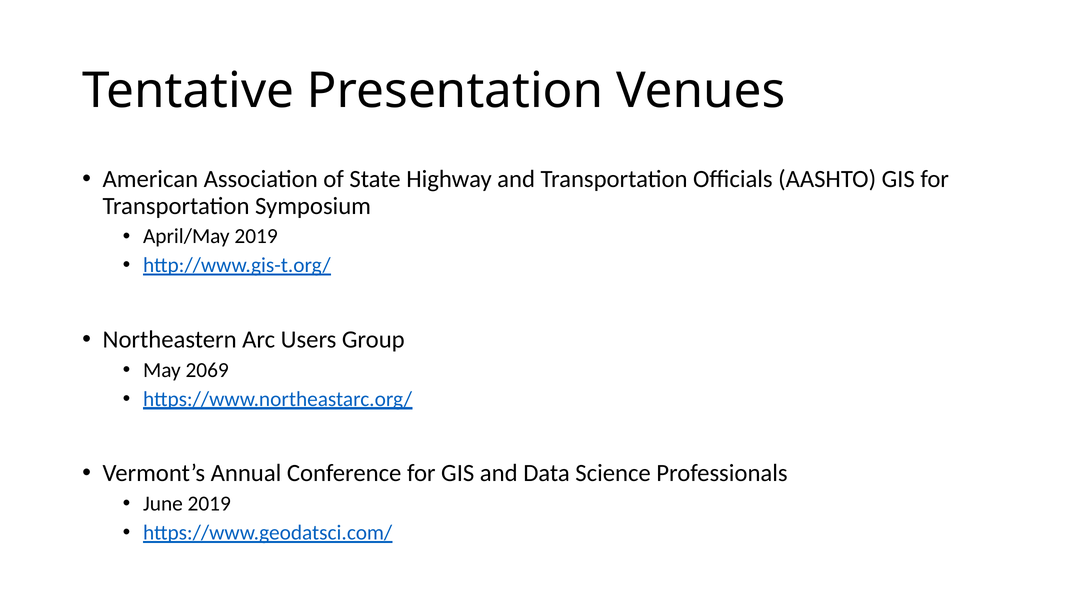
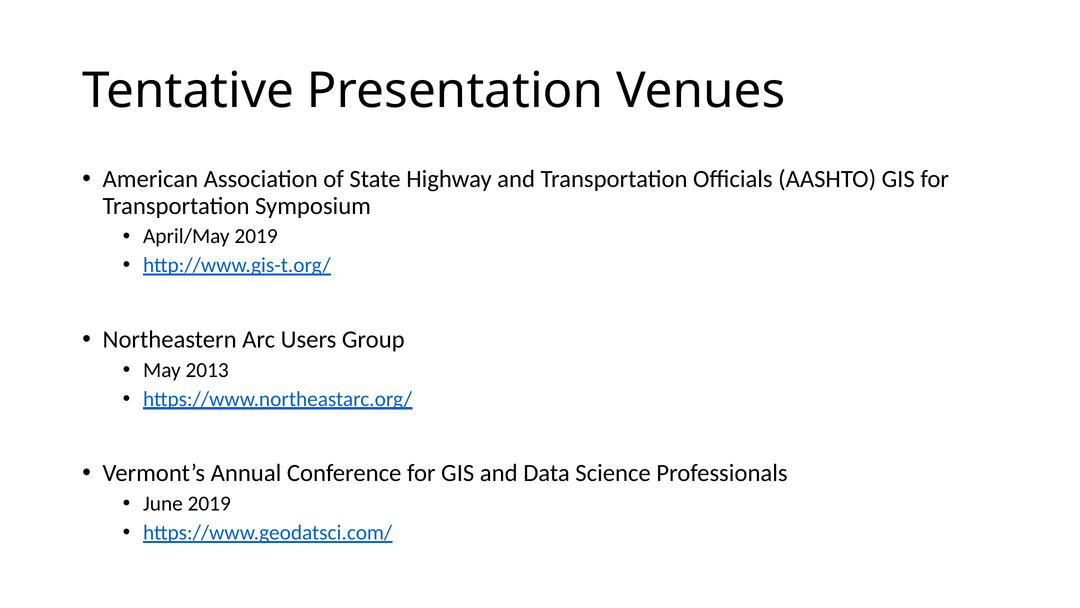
2069: 2069 -> 2013
